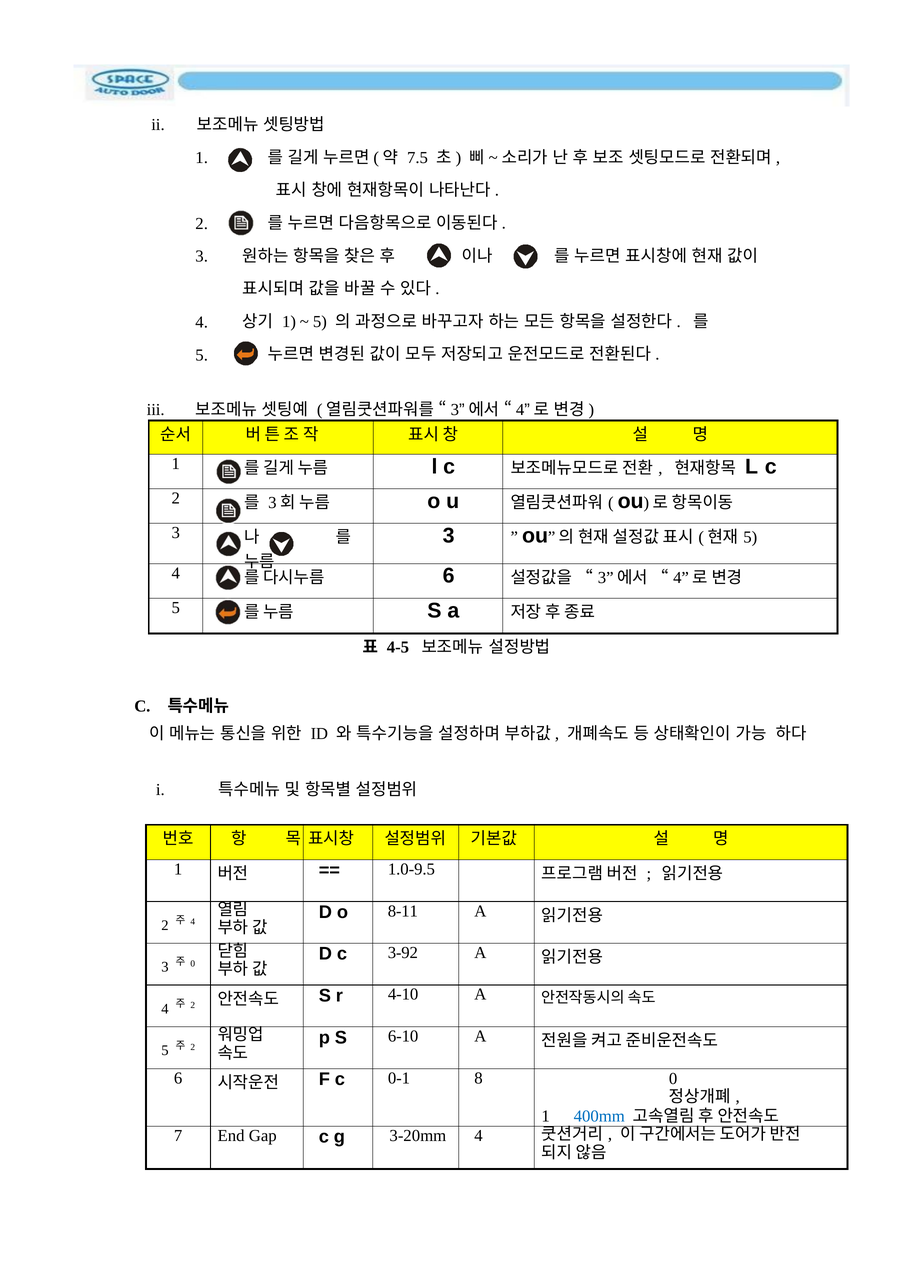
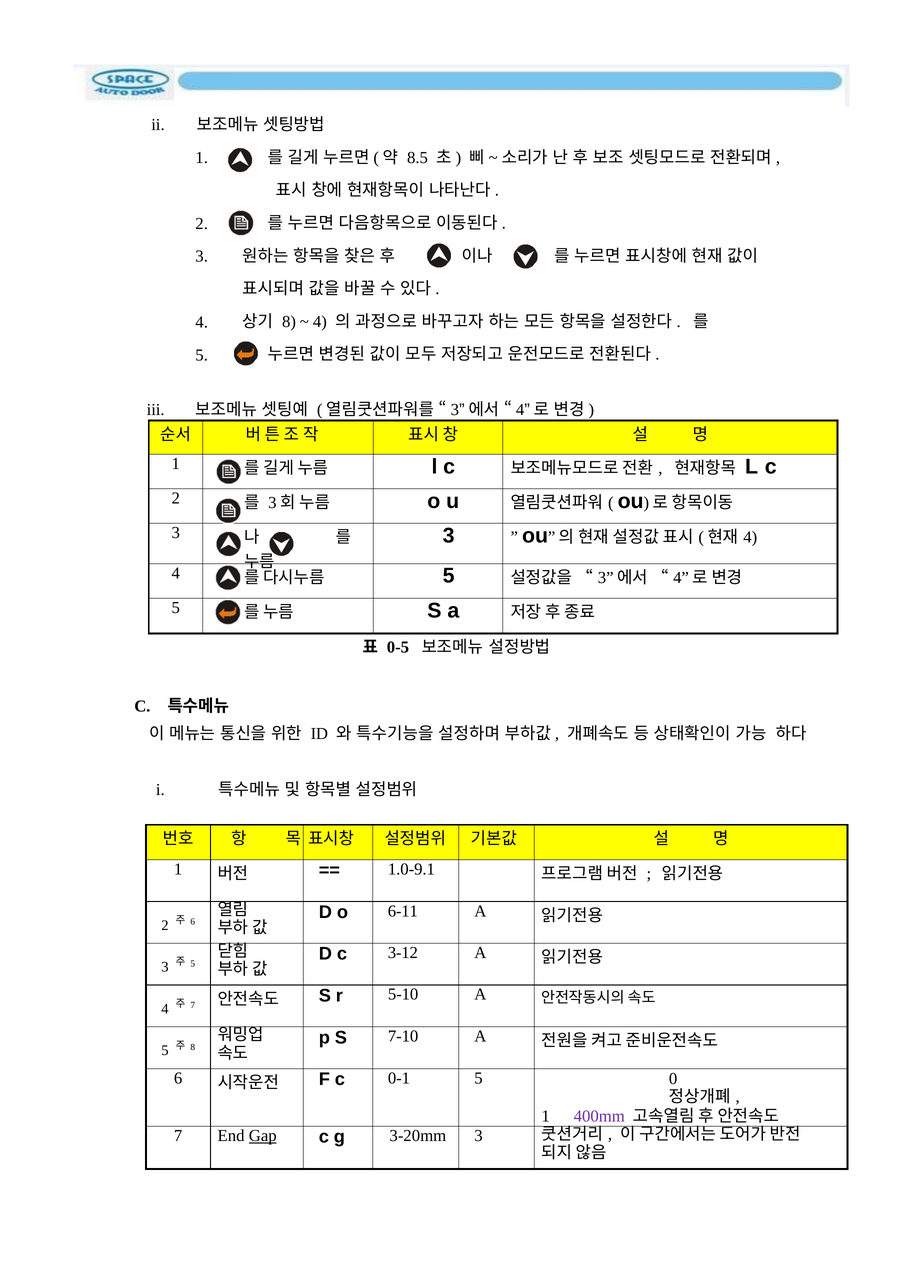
7.5: 7.5 -> 8.5
1 at (289, 322): 1 -> 8
5 at (320, 322): 5 -> 4
5 at (750, 537): 5 -> 4
6 at (449, 576): 6 -> 5
4-5: 4-5 -> 0-5
1.0-9.5: 1.0-9.5 -> 1.0-9.1
8-11: 8-11 -> 6-11
4 at (193, 922): 4 -> 6
3-92: 3-92 -> 3-12
0 at (193, 964): 0 -> 5
2 at (193, 1005): 2 -> 7
4-10: 4-10 -> 5-10
6-10: 6-10 -> 7-10
2 at (193, 1047): 2 -> 8
0-1 8: 8 -> 5
400mm colour: blue -> purple
Gap underline: none -> present
3-20mm 4: 4 -> 3
